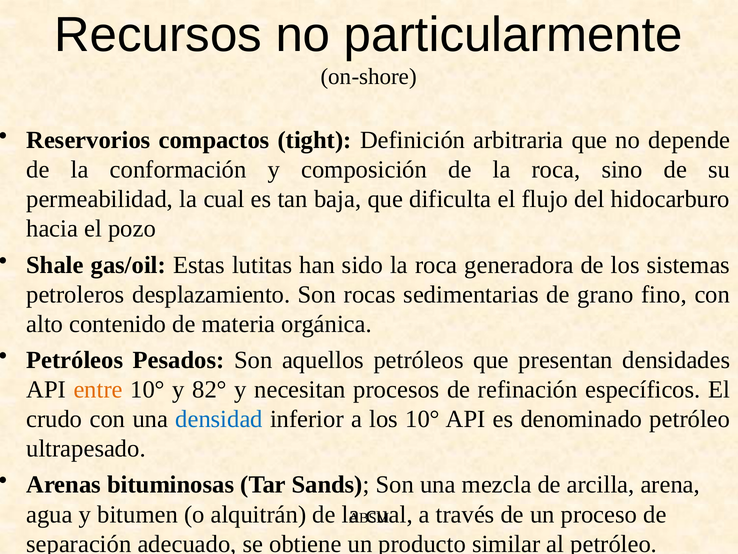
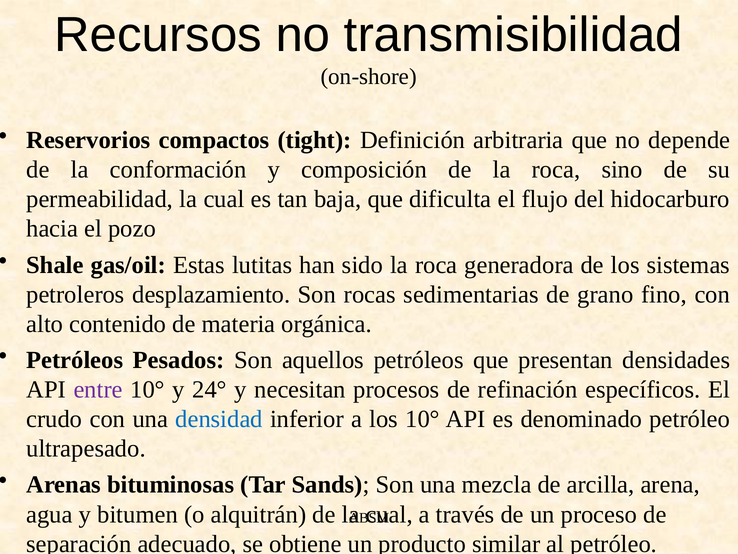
particularmente: particularmente -> transmisibilidad
entre colour: orange -> purple
82°: 82° -> 24°
